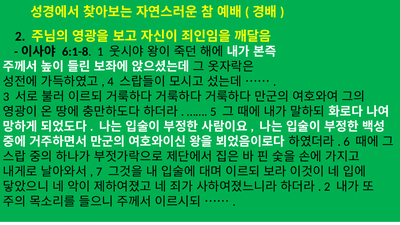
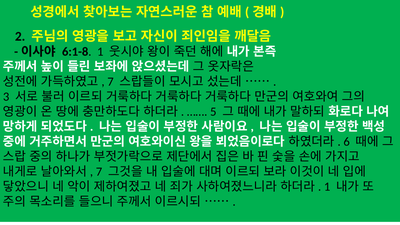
4 at (111, 82): 4 -> 7
2 at (327, 187): 2 -> 1
